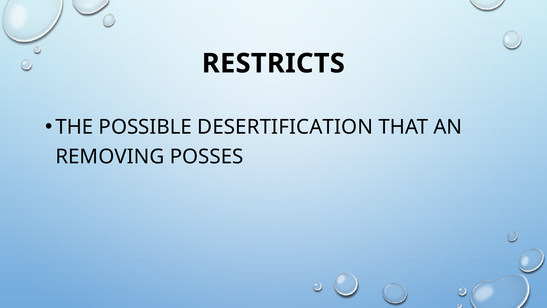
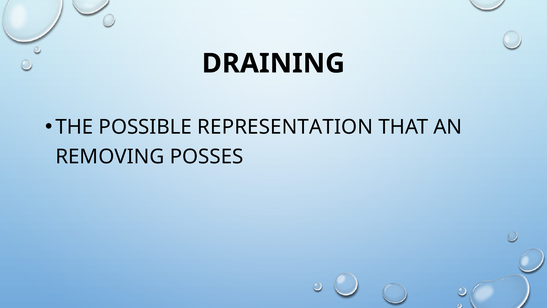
RESTRICTS: RESTRICTS -> DRAINING
DESERTIFICATION: DESERTIFICATION -> REPRESENTATION
